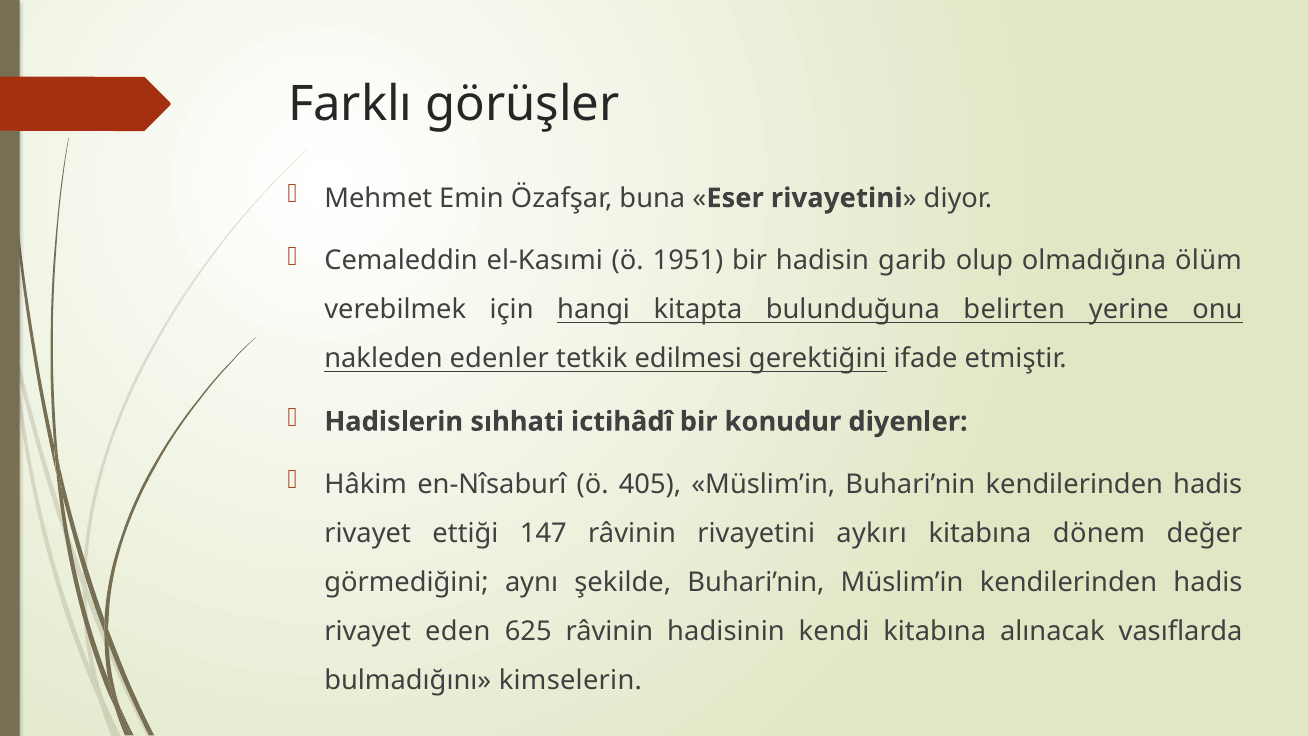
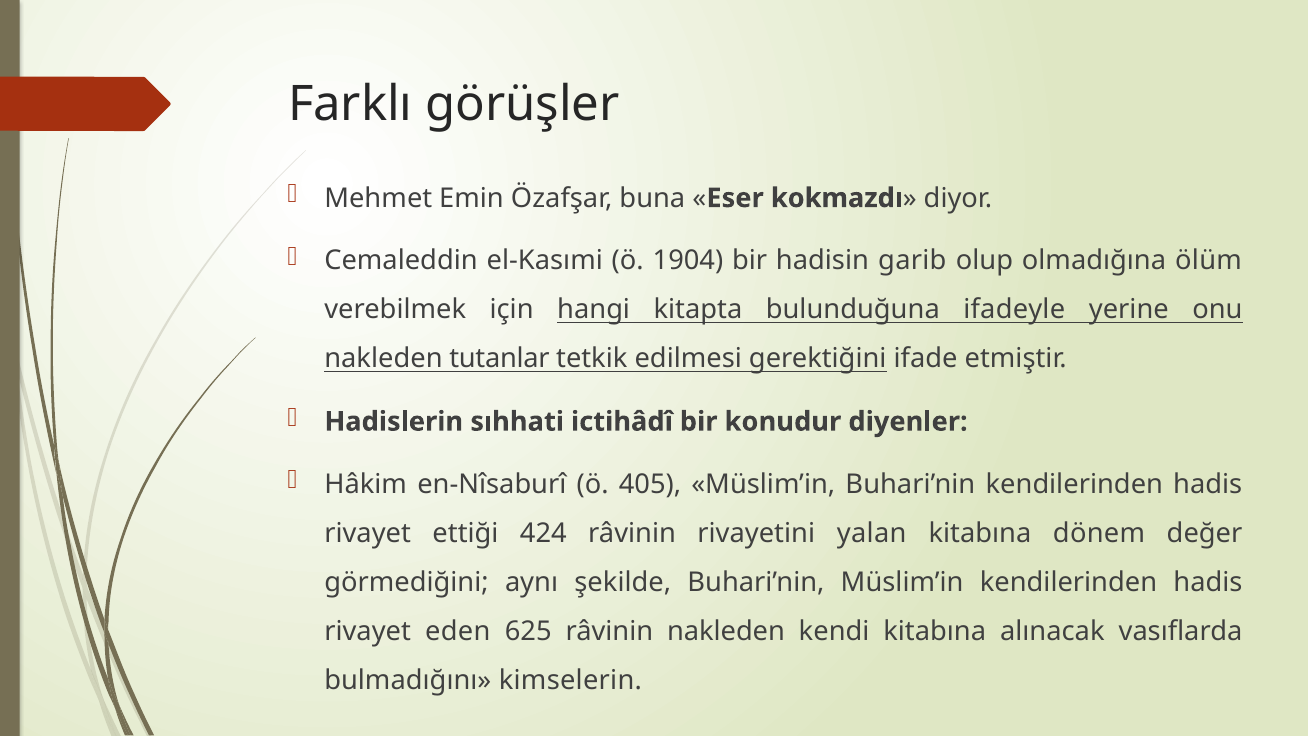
Eser rivayetini: rivayetini -> kokmazdı
1951: 1951 -> 1904
belirten: belirten -> ifadeyle
edenler: edenler -> tutanlar
147: 147 -> 424
aykırı: aykırı -> yalan
râvinin hadisinin: hadisinin -> nakleden
